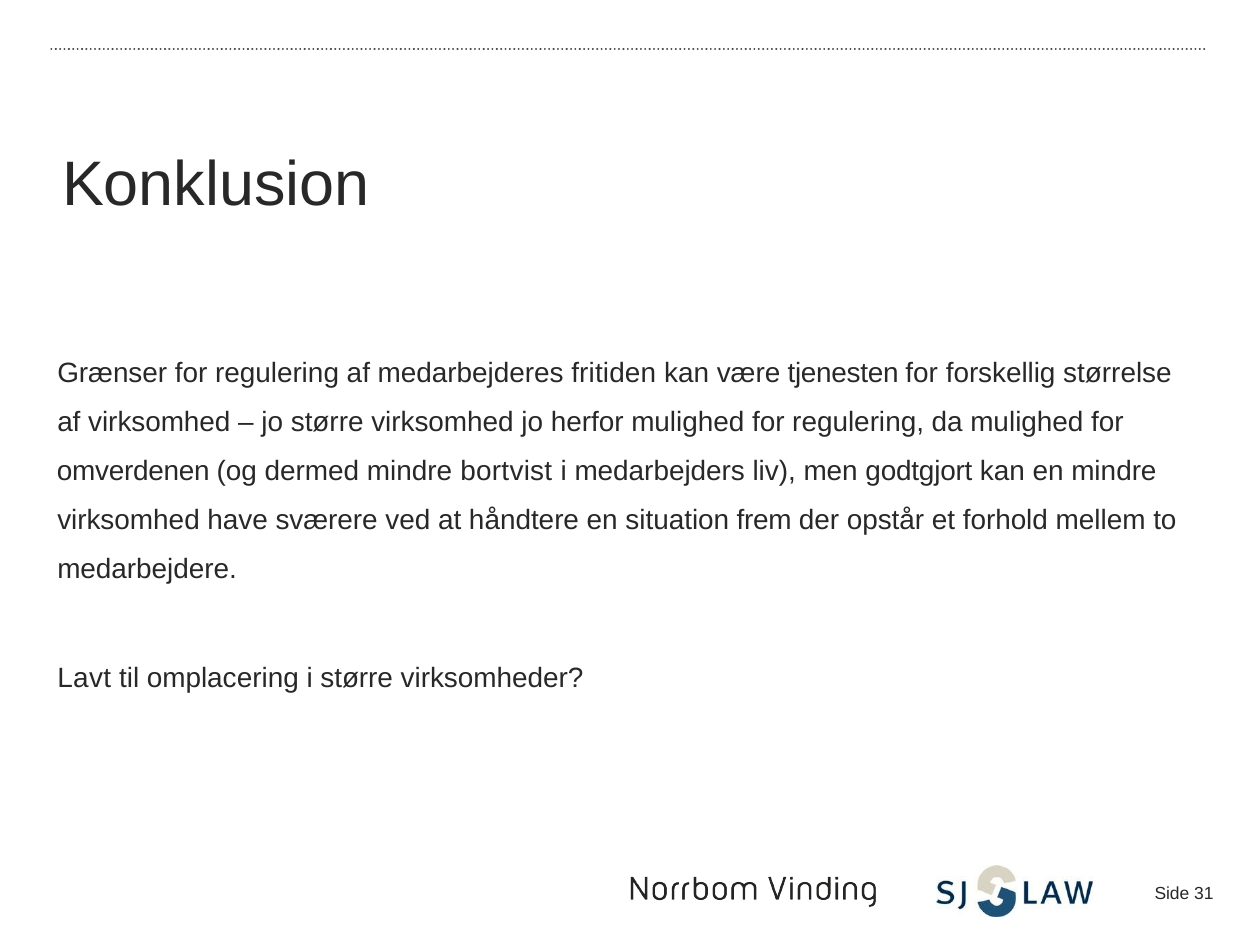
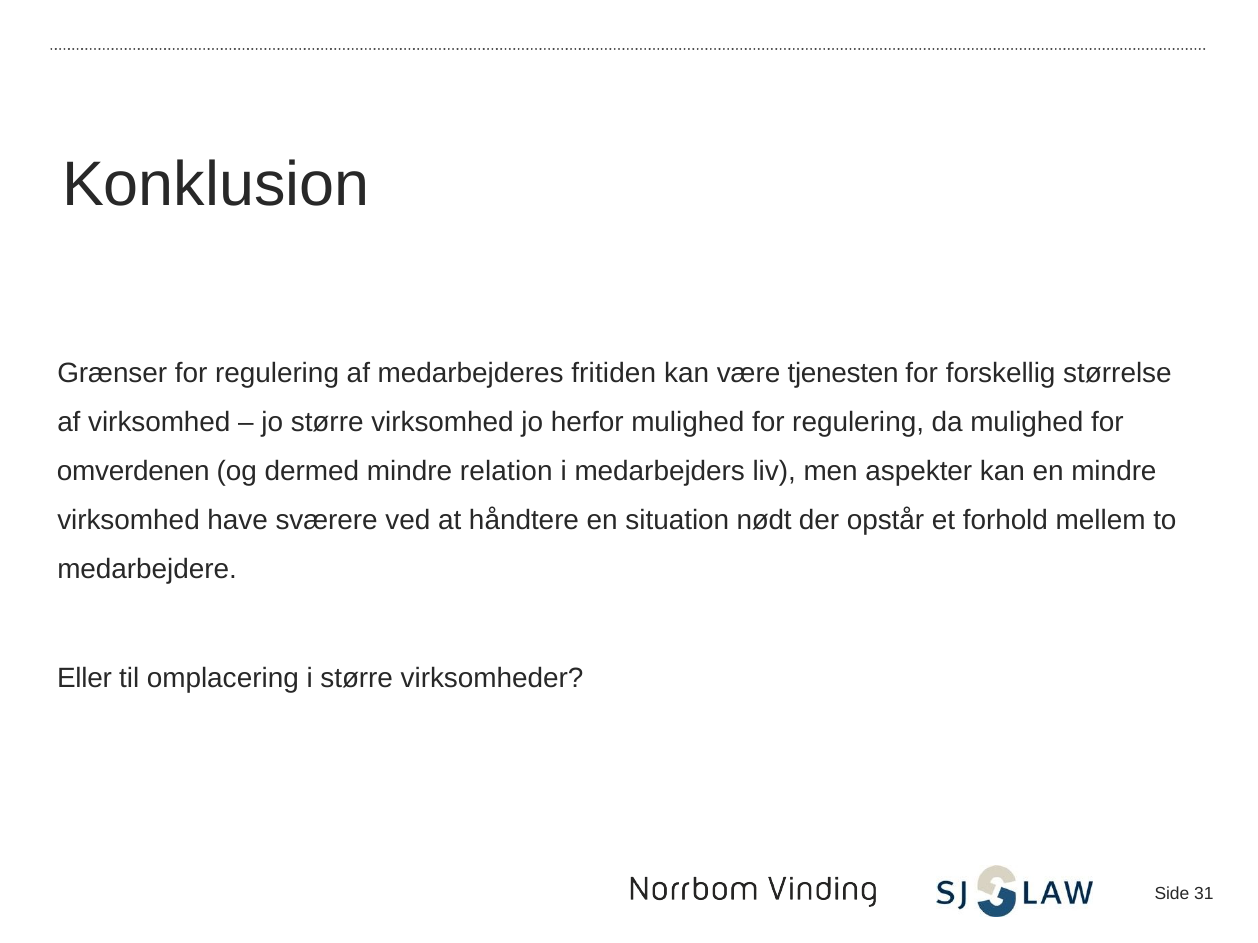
bortvist: bortvist -> relation
godtgjort: godtgjort -> aspekter
frem: frem -> nødt
Lavt: Lavt -> Eller
